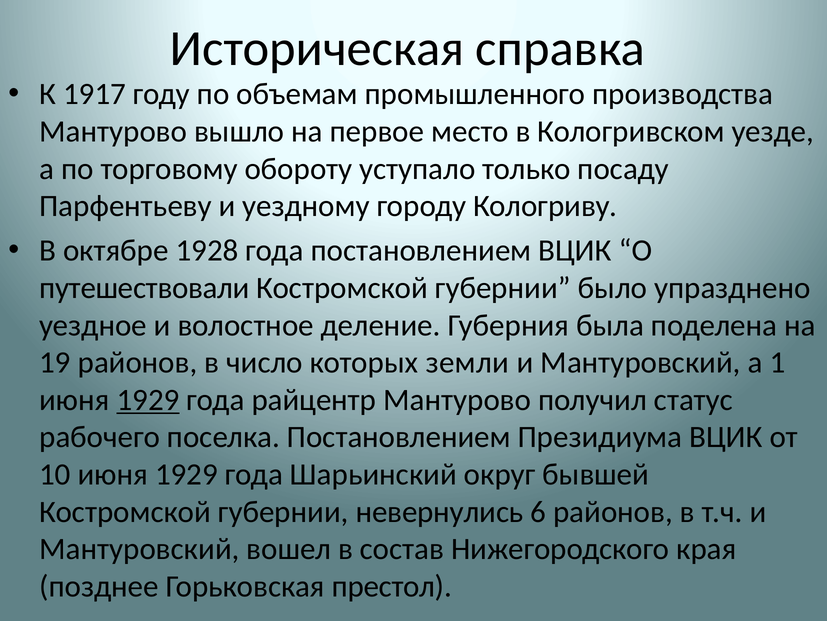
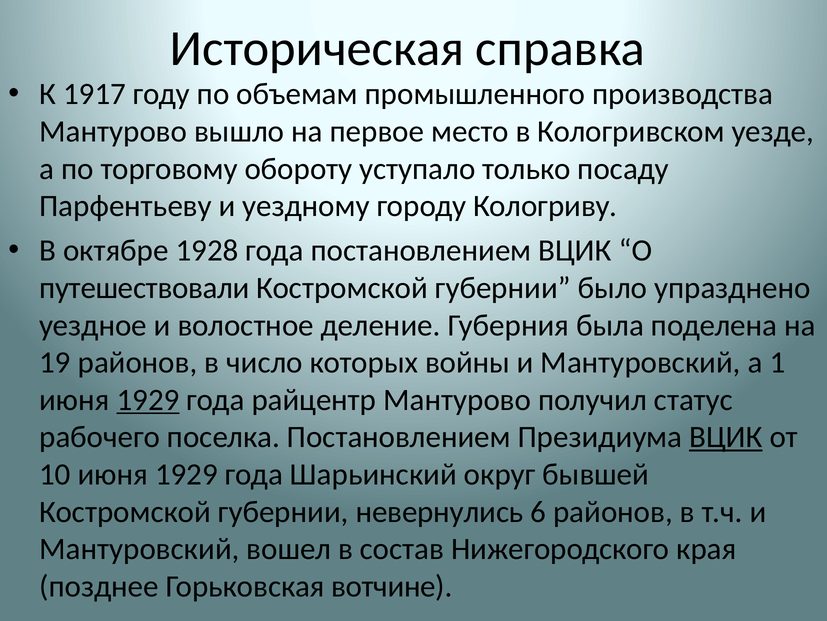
земли: земли -> войны
ВЦИК at (726, 437) underline: none -> present
престол: престол -> вотчине
